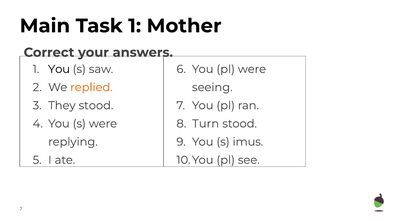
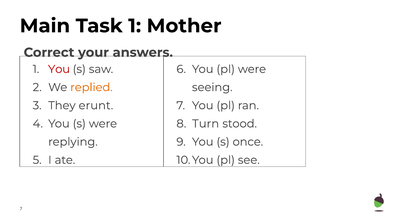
You at (59, 69) colour: black -> red
They stood: stood -> erunt
imus: imus -> once
